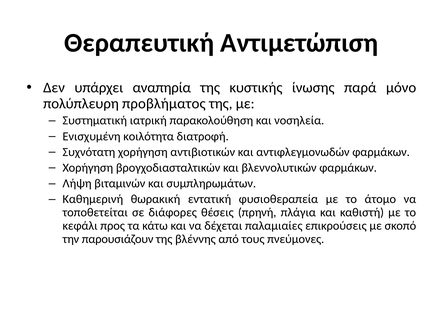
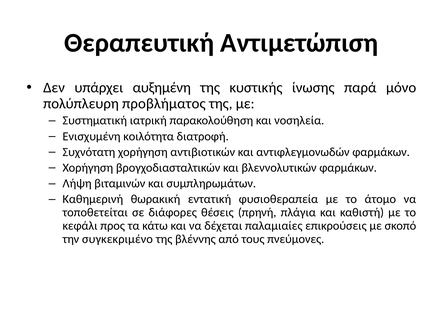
αναπηρία: αναπηρία -> αυξημένη
παρουσιάζουν: παρουσιάζουν -> συγκεκριμένο
